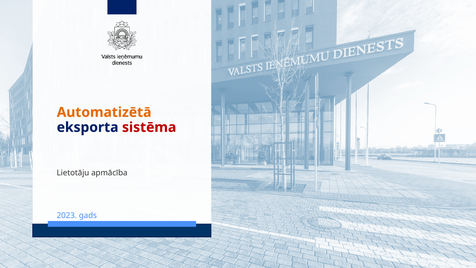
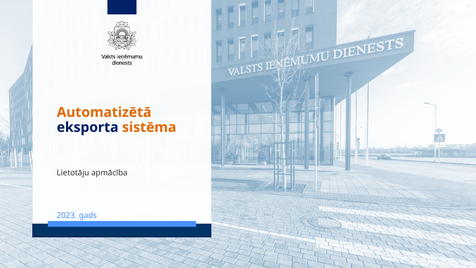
sistēma colour: red -> orange
